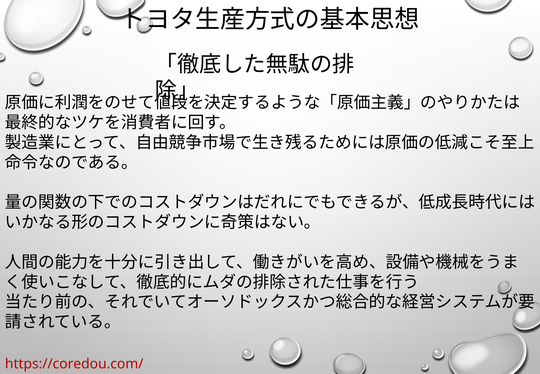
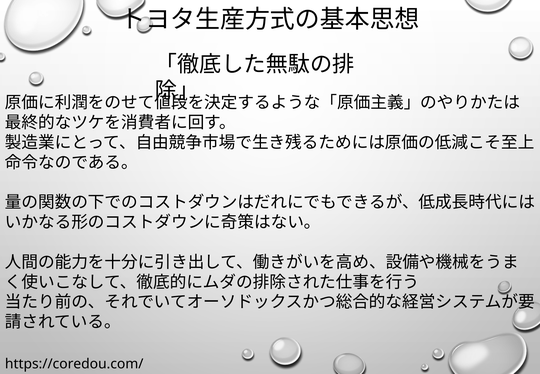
https://coredou.com/ colour: red -> black
